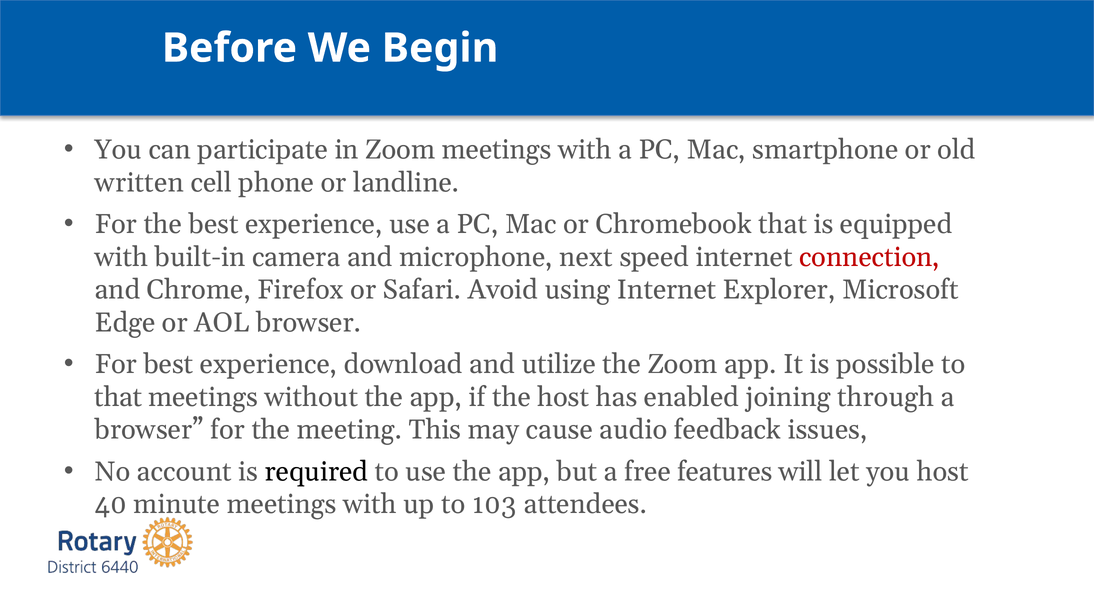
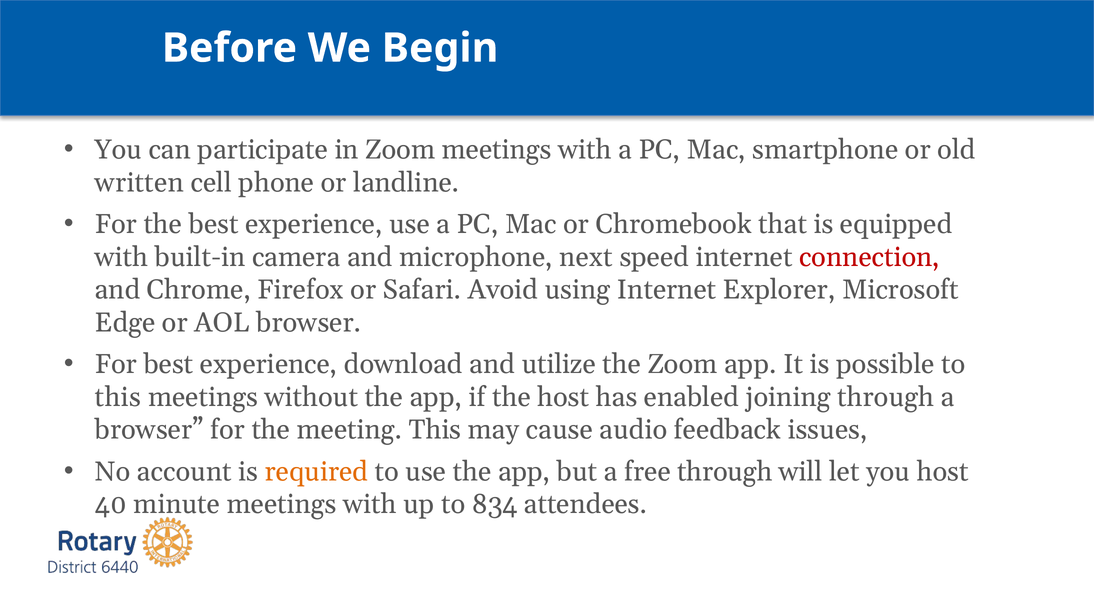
that at (118, 397): that -> this
required colour: black -> orange
free features: features -> through
103: 103 -> 834
